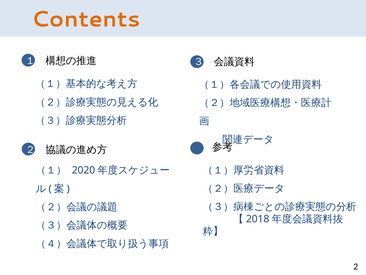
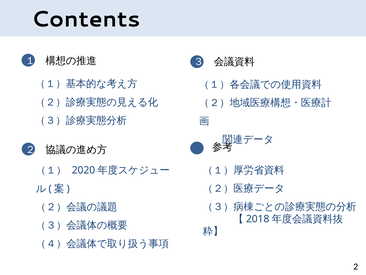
Contents colour: orange -> black
